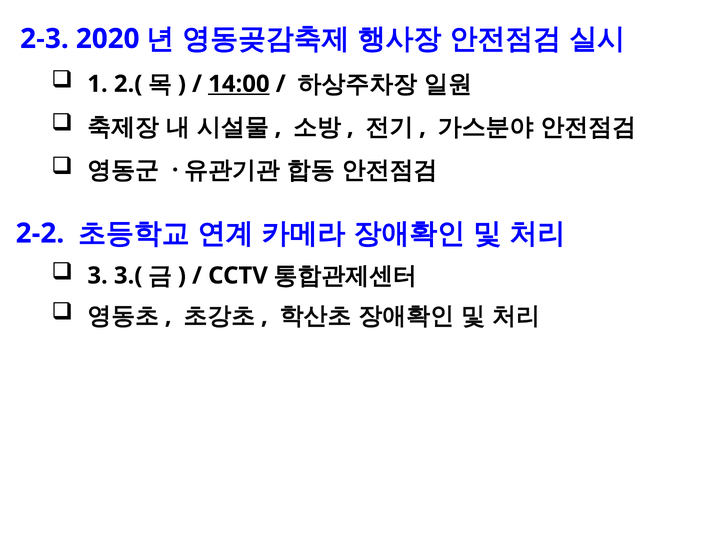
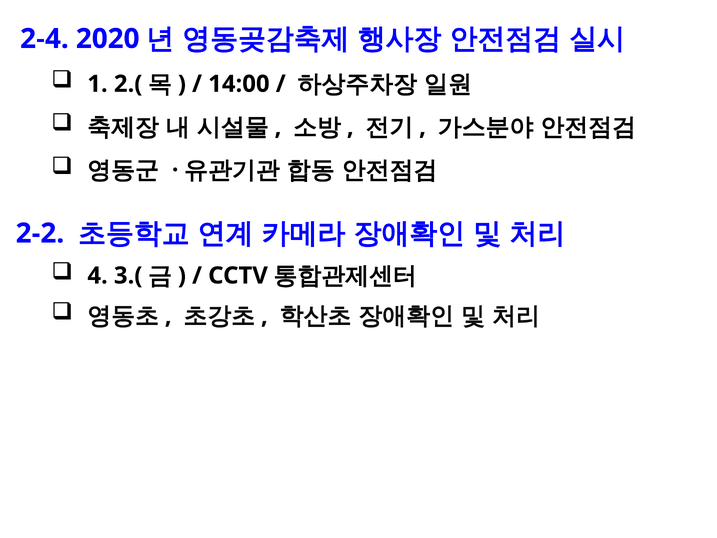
2-3: 2-3 -> 2-4
14:00 underline: present -> none
3: 3 -> 4
